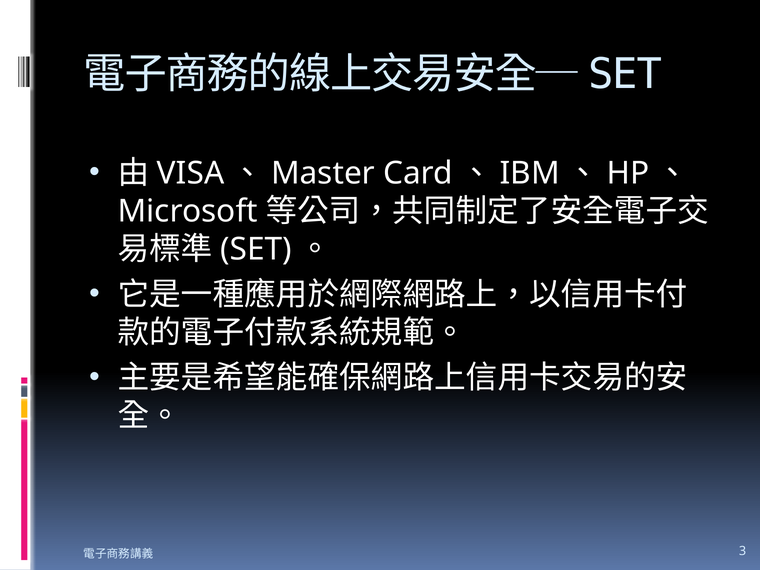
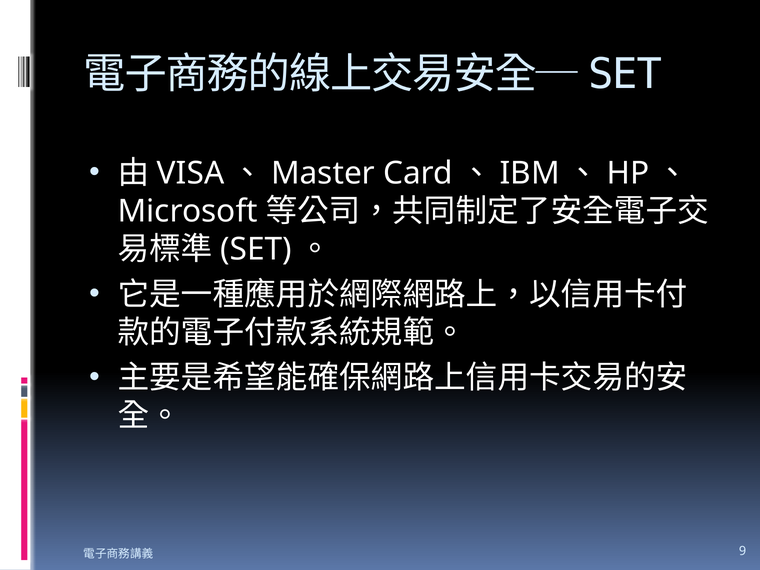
3: 3 -> 9
